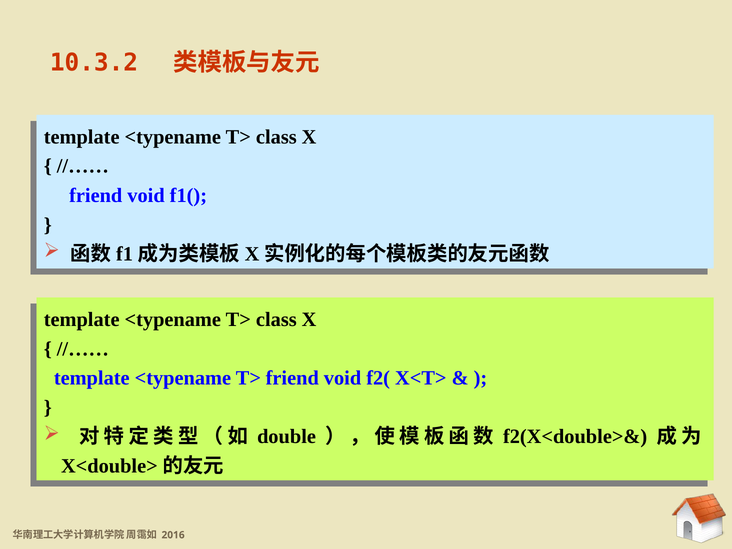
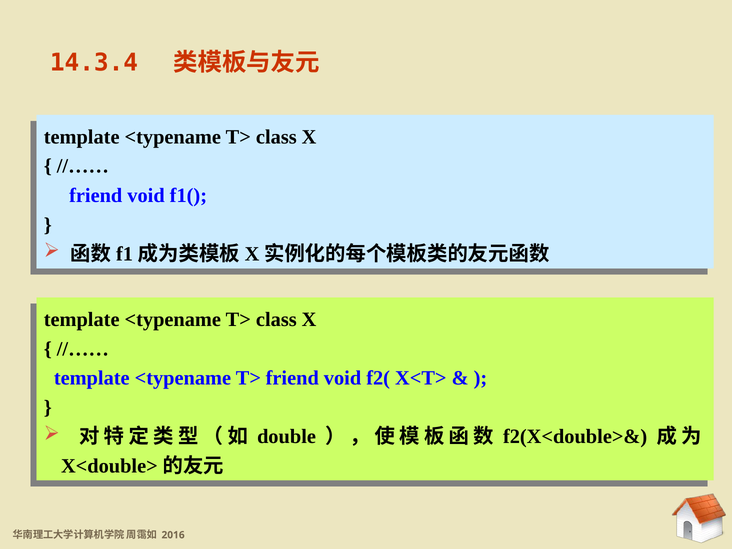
10.3.2: 10.3.2 -> 14.3.4
